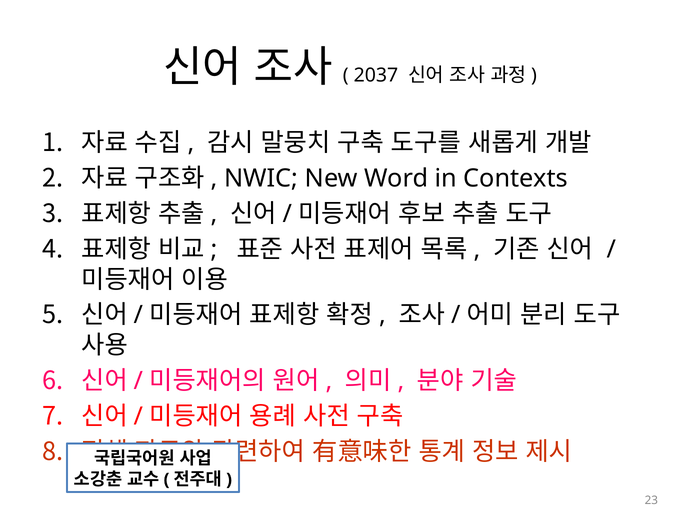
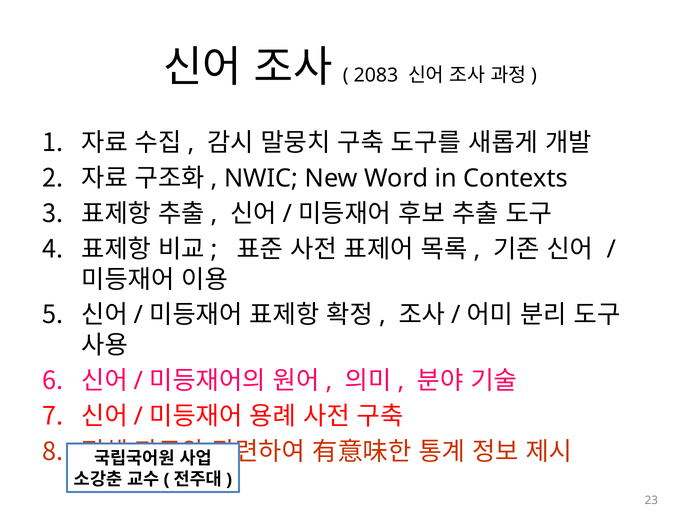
2037: 2037 -> 2083
